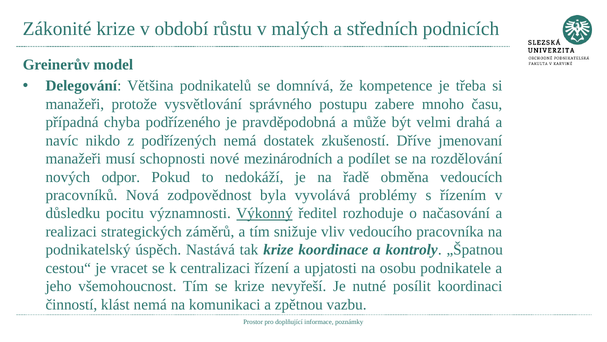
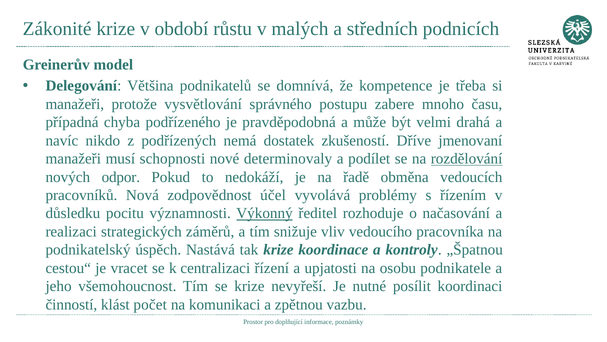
mezinárodních: mezinárodních -> determinovaly
rozdělování underline: none -> present
byla: byla -> účel
klást nemá: nemá -> počet
